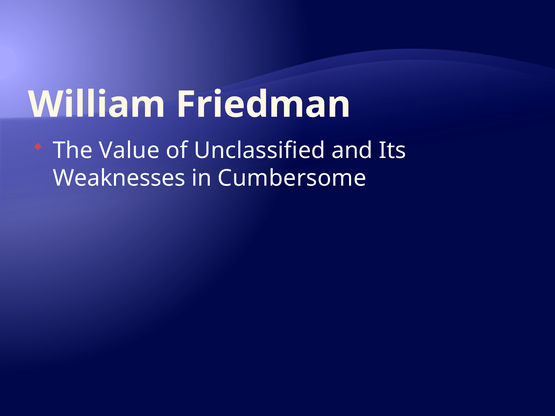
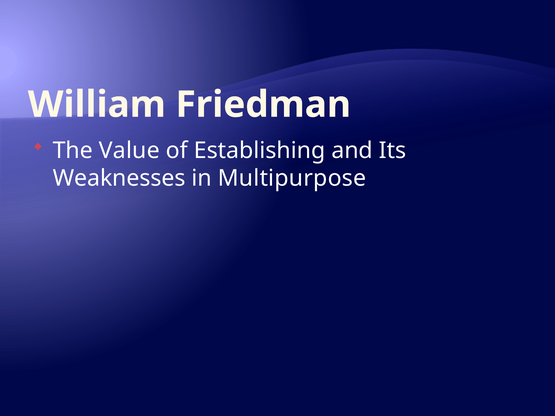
Unclassified: Unclassified -> Establishing
Cumbersome: Cumbersome -> Multipurpose
